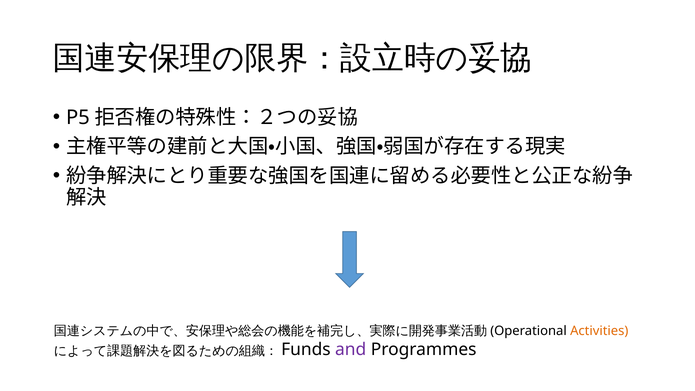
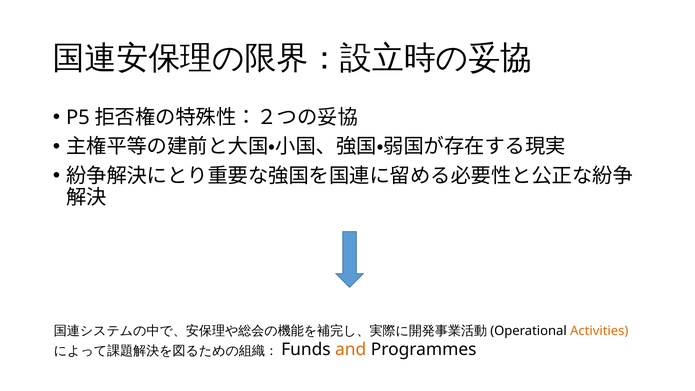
and colour: purple -> orange
